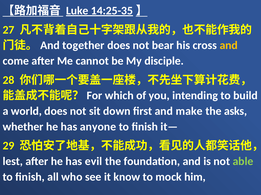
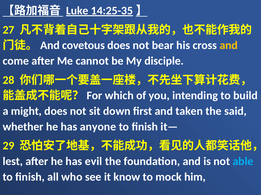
together: together -> covetous
world: world -> might
make: make -> taken
asks: asks -> said
able colour: light green -> light blue
